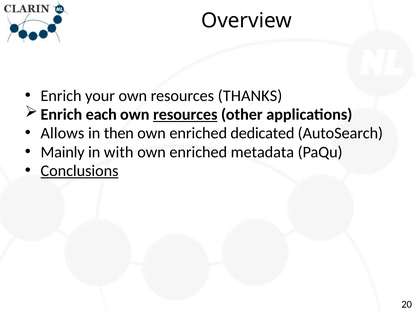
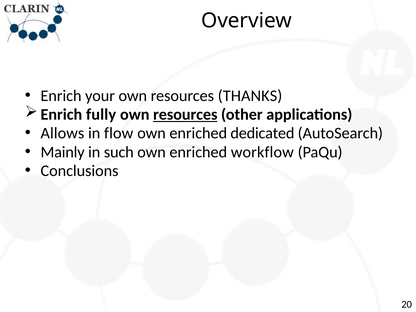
each: each -> fully
then: then -> flow
with: with -> such
metadata: metadata -> workflow
Conclusions underline: present -> none
